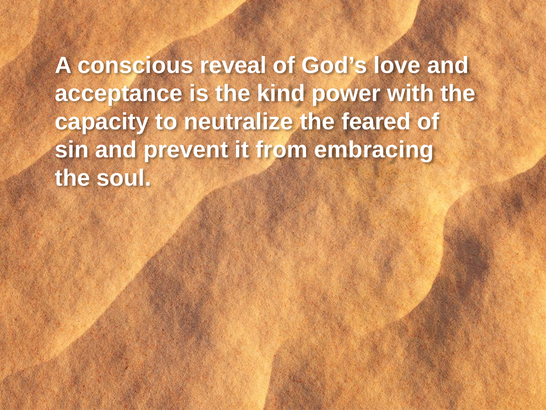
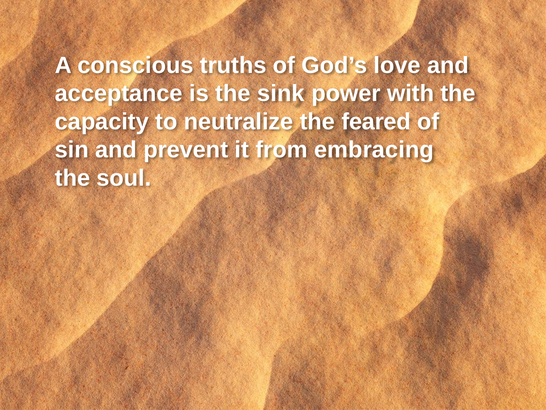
reveal: reveal -> truths
kind: kind -> sink
